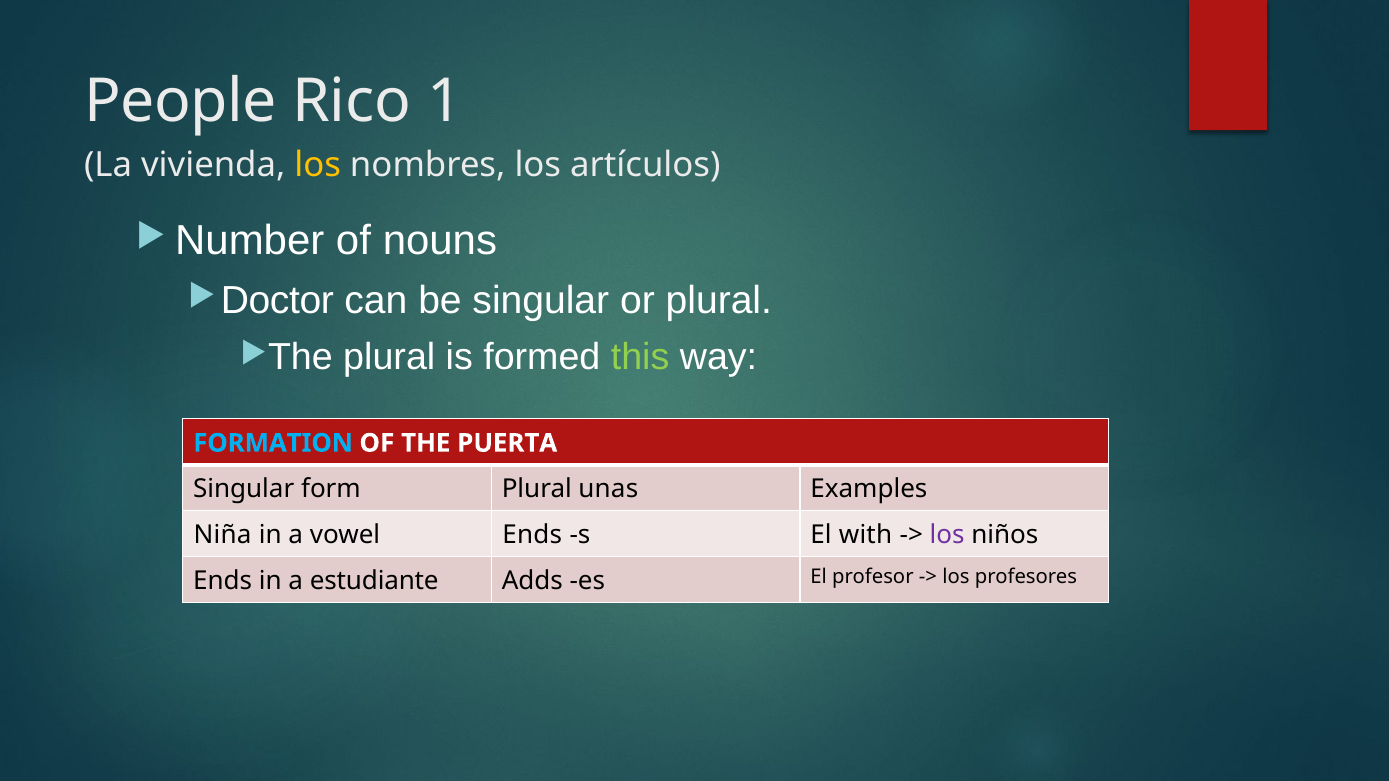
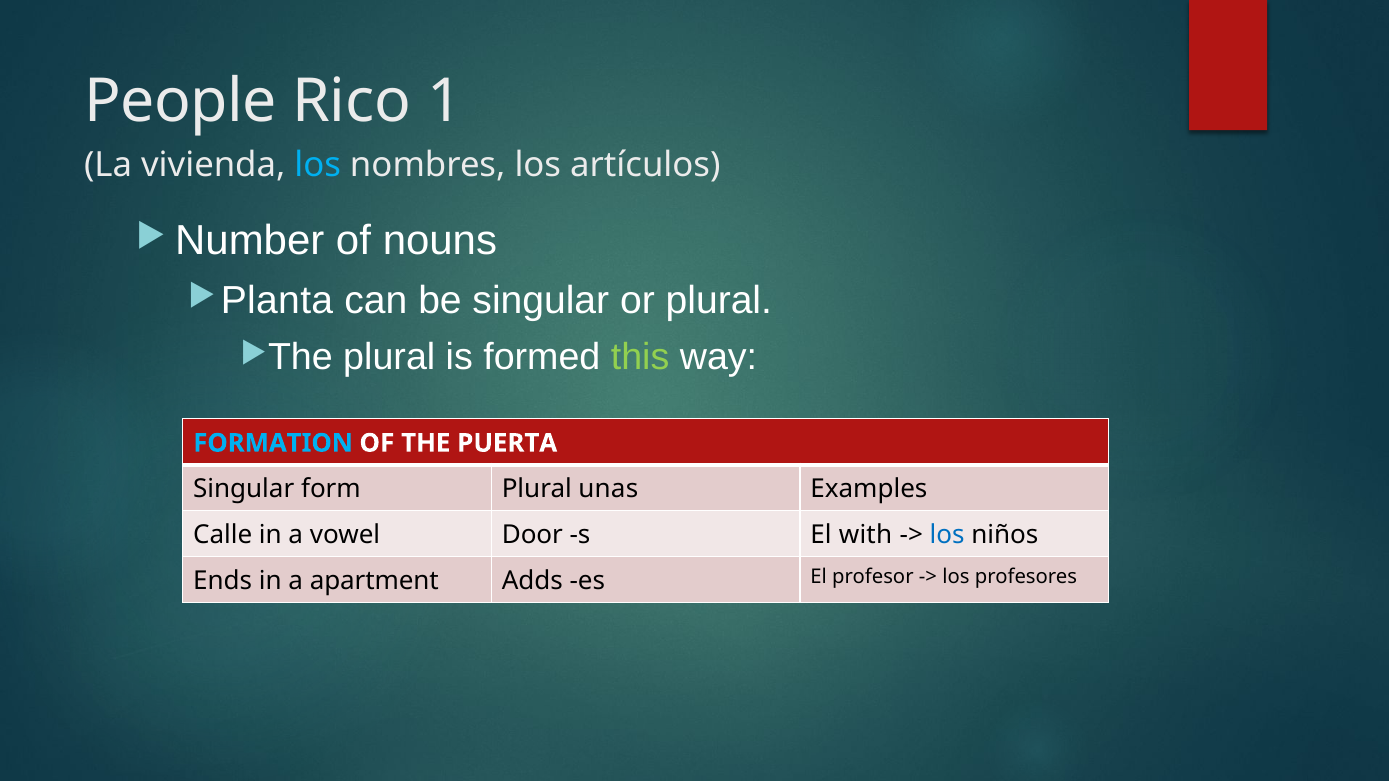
los at (318, 165) colour: yellow -> light blue
Doctor: Doctor -> Planta
Niña: Niña -> Calle
vowel Ends: Ends -> Door
los at (947, 535) colour: purple -> blue
estudiante: estudiante -> apartment
